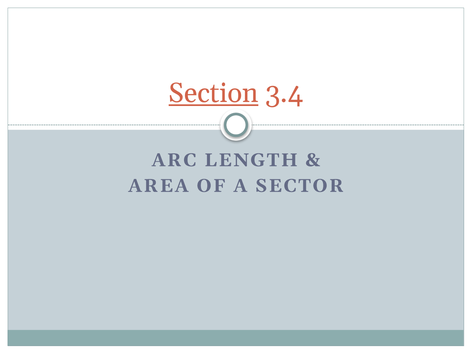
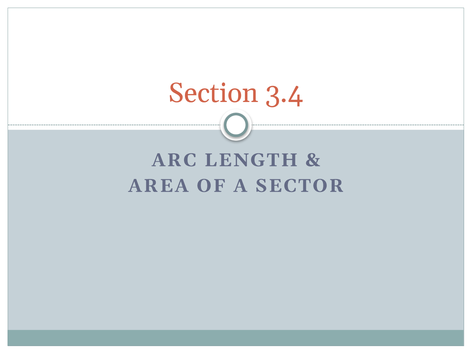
Section underline: present -> none
